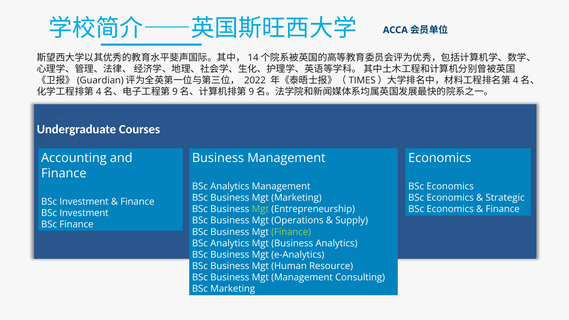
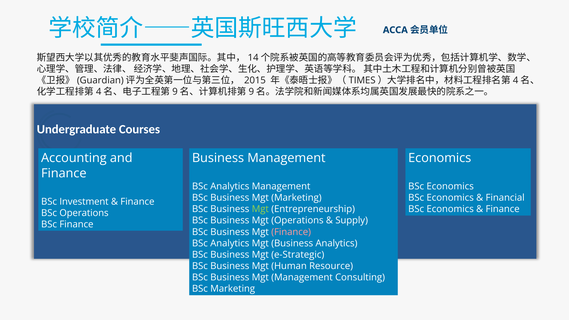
2022: 2022 -> 2015
Strategic: Strategic -> Financial
Investment at (84, 213): Investment -> Operations
Finance at (291, 232) colour: light green -> pink
e-Analytics: e-Analytics -> e-Strategic
